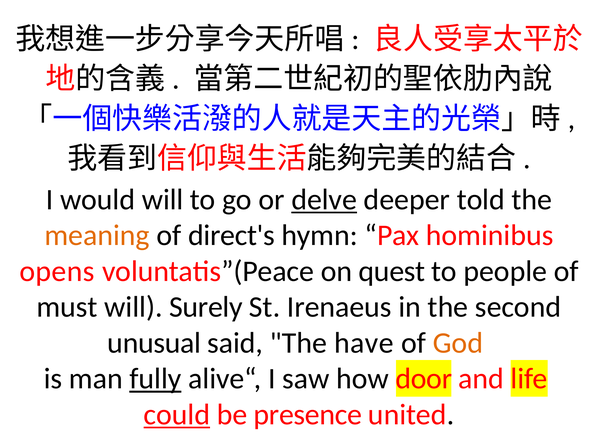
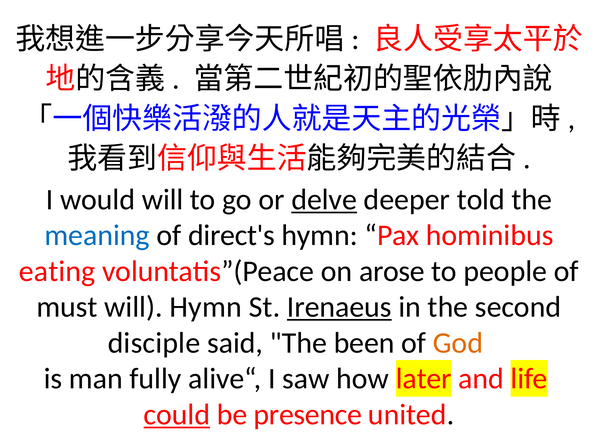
meaning colour: orange -> blue
opens: opens -> eating
quest: quest -> arose
will Surely: Surely -> Hymn
Irenaeus underline: none -> present
unusual: unusual -> disciple
have: have -> been
fully underline: present -> none
door: door -> later
